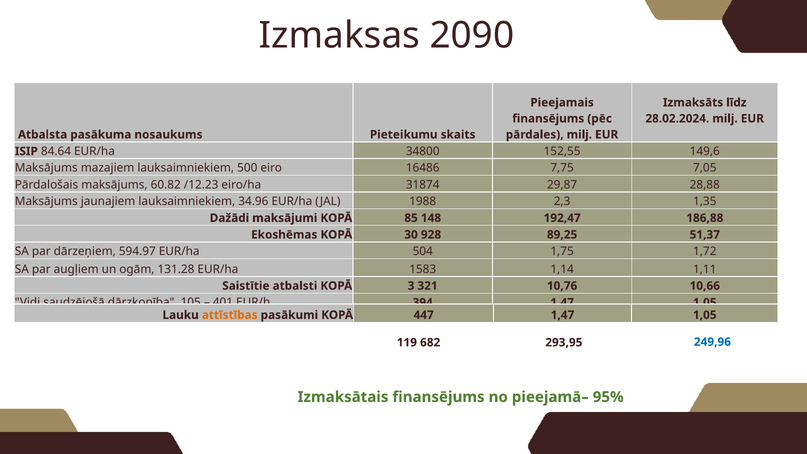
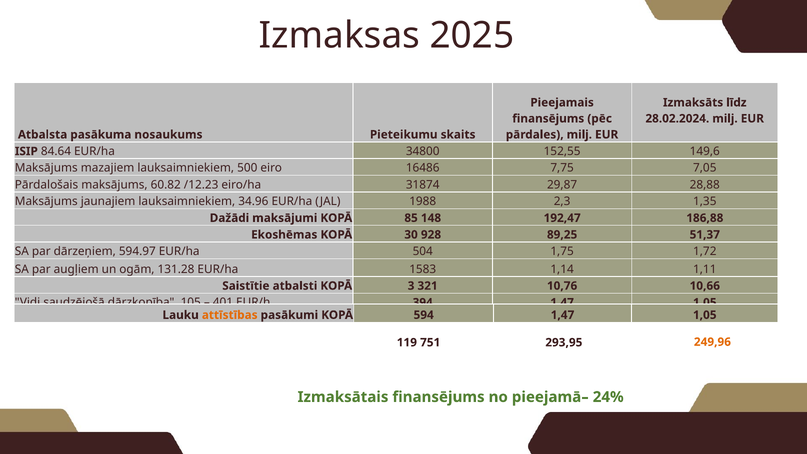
2090: 2090 -> 2025
447: 447 -> 594
682: 682 -> 751
249,96 colour: blue -> orange
95%: 95% -> 24%
